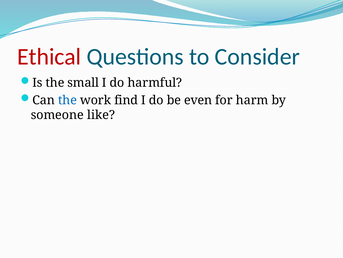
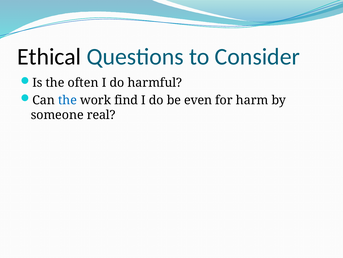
Ethical colour: red -> black
small: small -> often
like: like -> real
